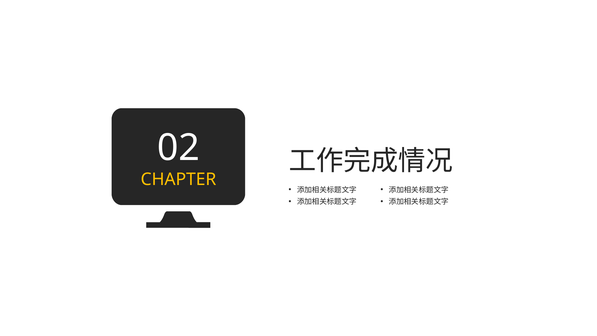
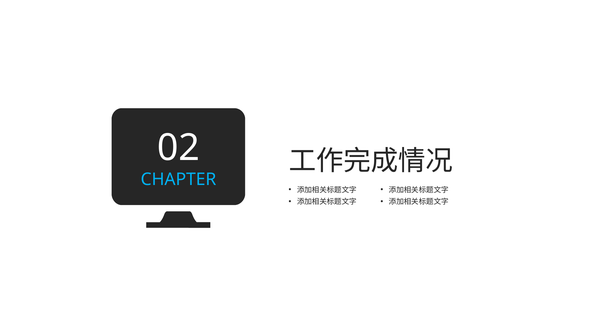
CHAPTER colour: yellow -> light blue
